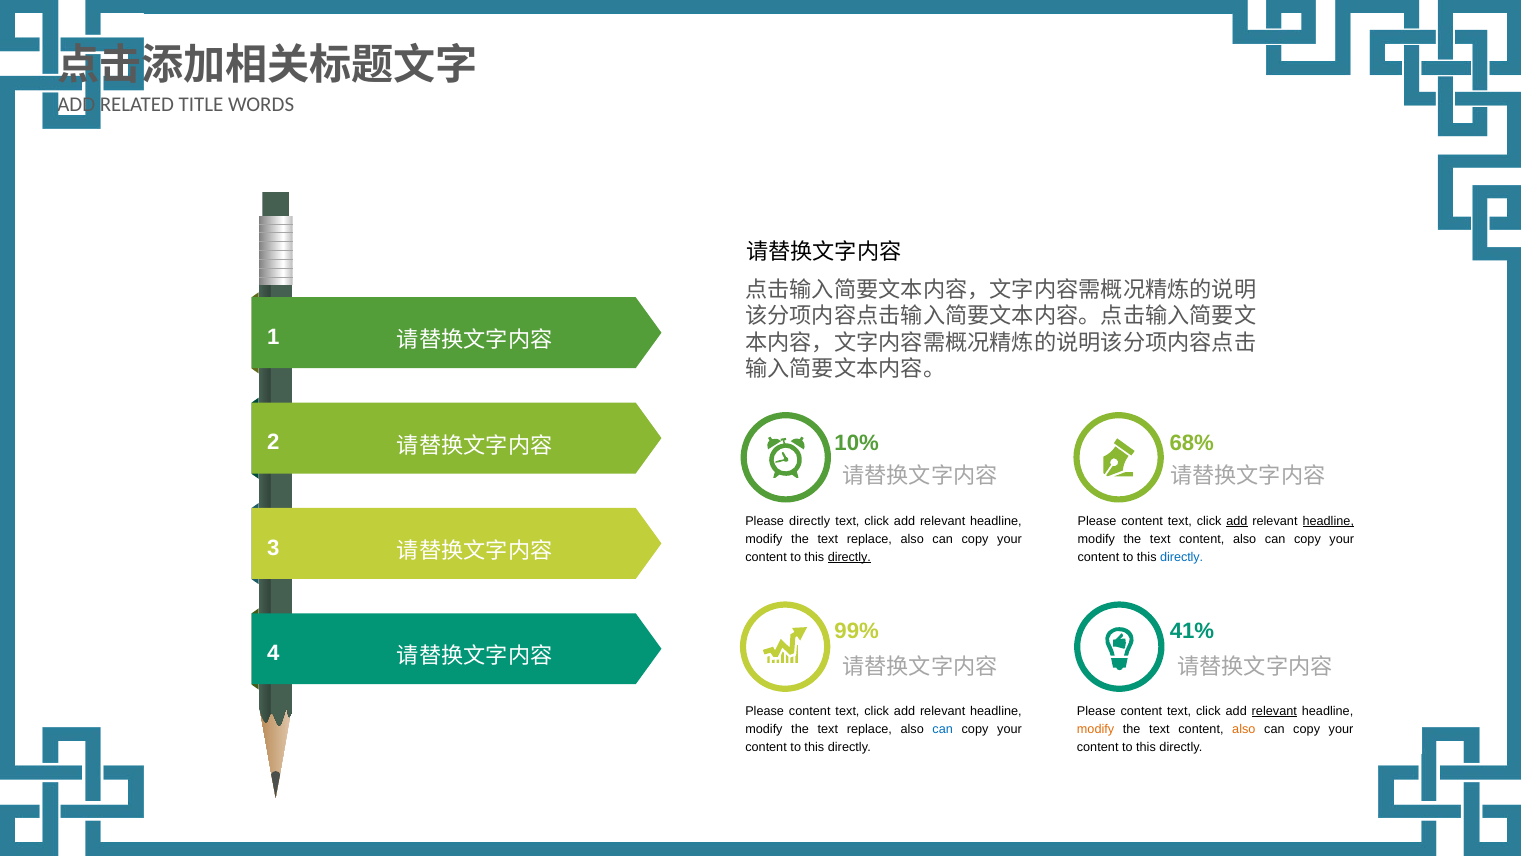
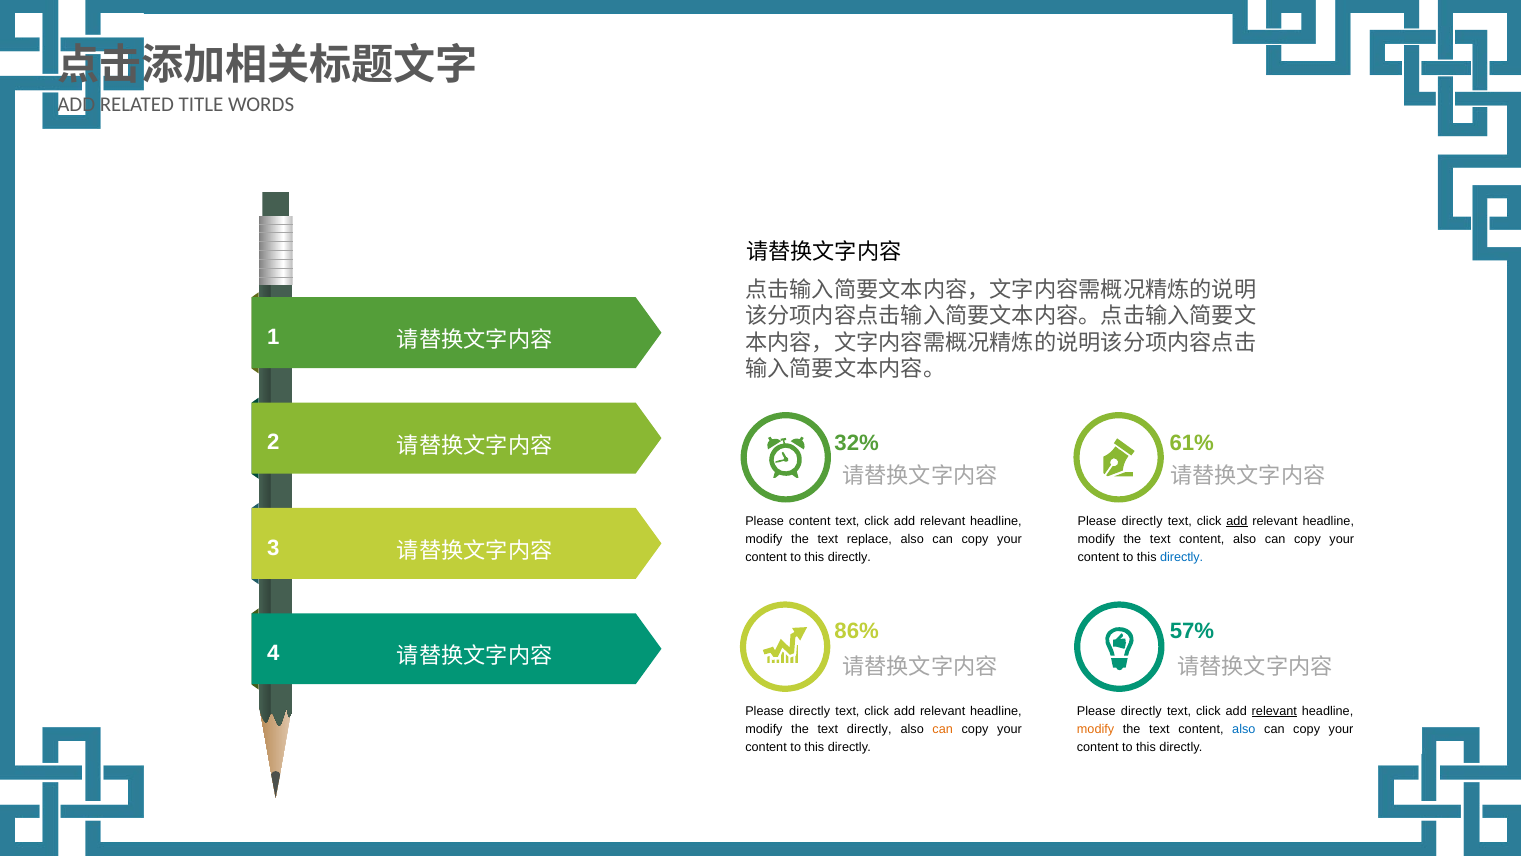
10%: 10% -> 32%
68%: 68% -> 61%
Please directly: directly -> content
content at (1142, 521): content -> directly
headline at (1328, 521) underline: present -> none
directly at (849, 557) underline: present -> none
99%: 99% -> 86%
41%: 41% -> 57%
content at (810, 711): content -> directly
content at (1141, 711): content -> directly
replace at (869, 729): replace -> directly
can at (943, 729) colour: blue -> orange
also at (1244, 729) colour: orange -> blue
